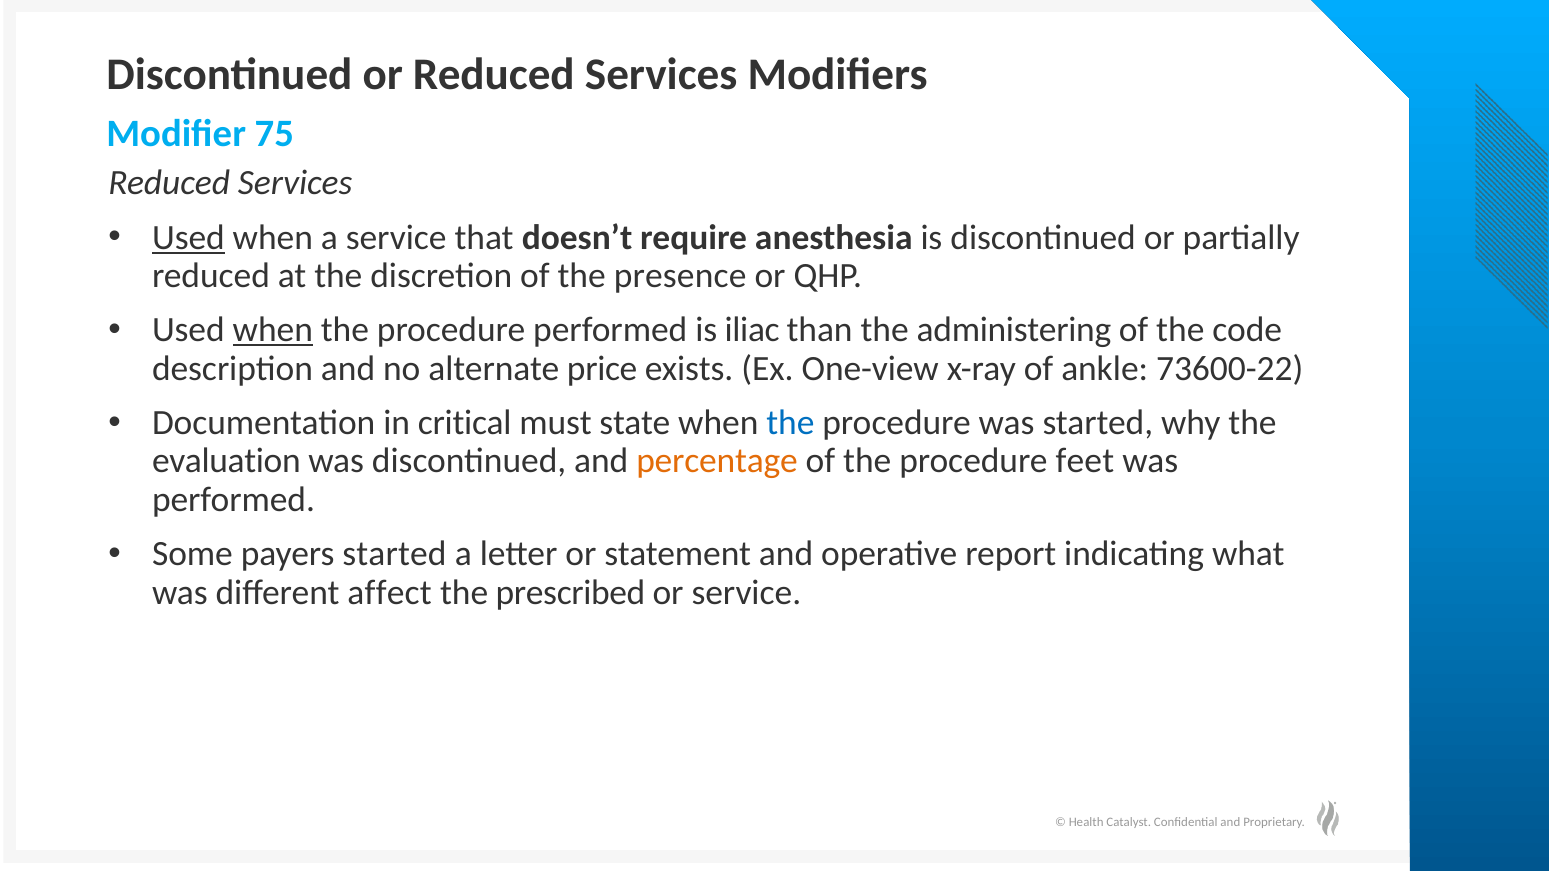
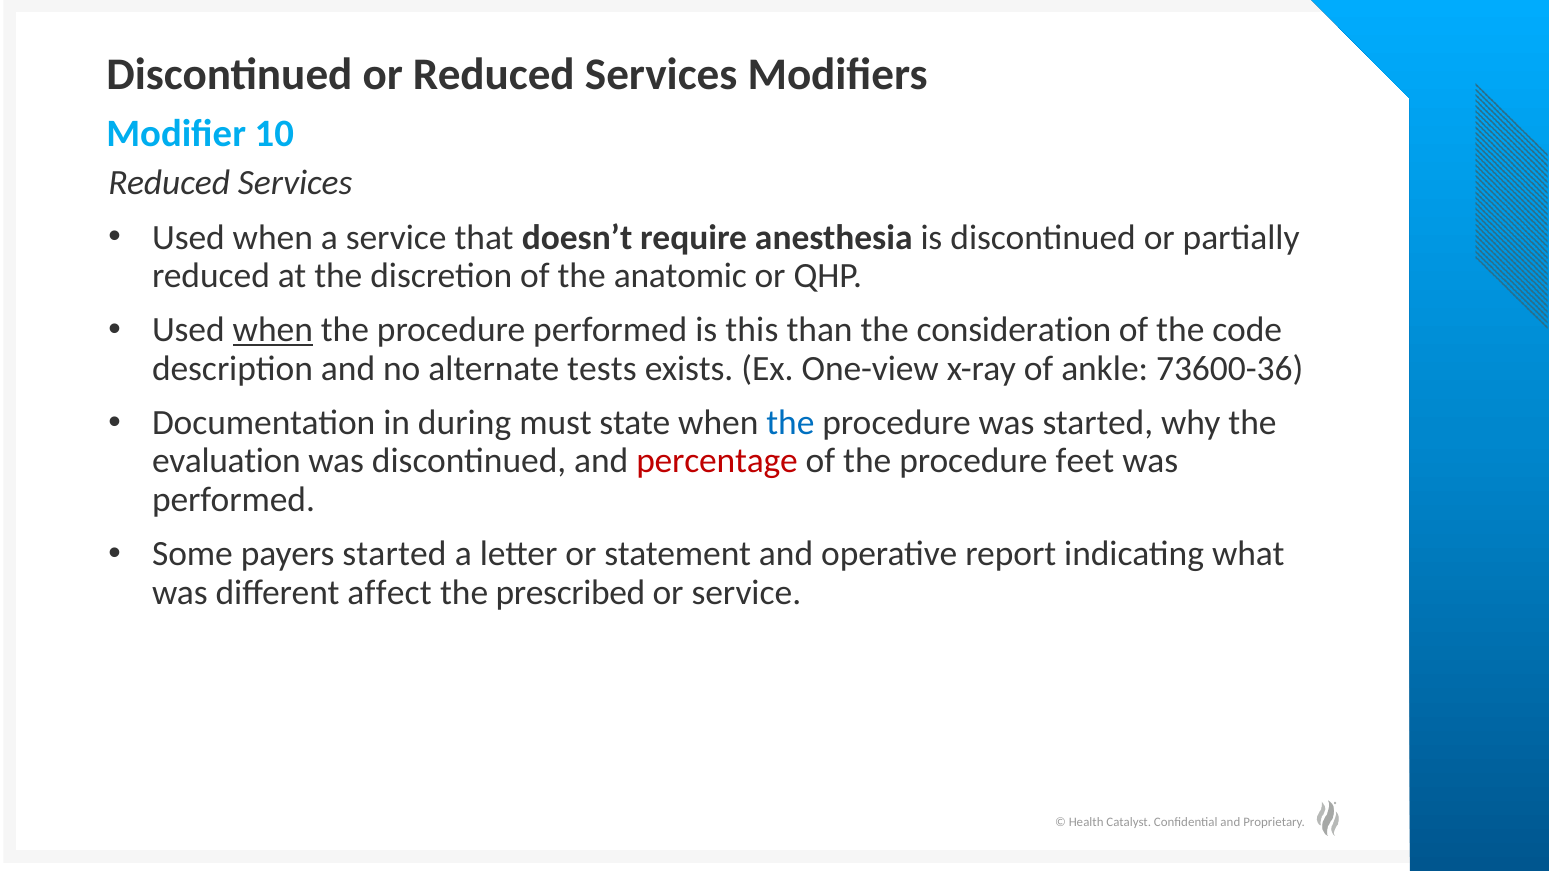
75: 75 -> 10
Used at (188, 237) underline: present -> none
presence: presence -> anatomic
iliac: iliac -> this
administering: administering -> consideration
price: price -> tests
73600-22: 73600-22 -> 73600-36
critical: critical -> during
percentage colour: orange -> red
